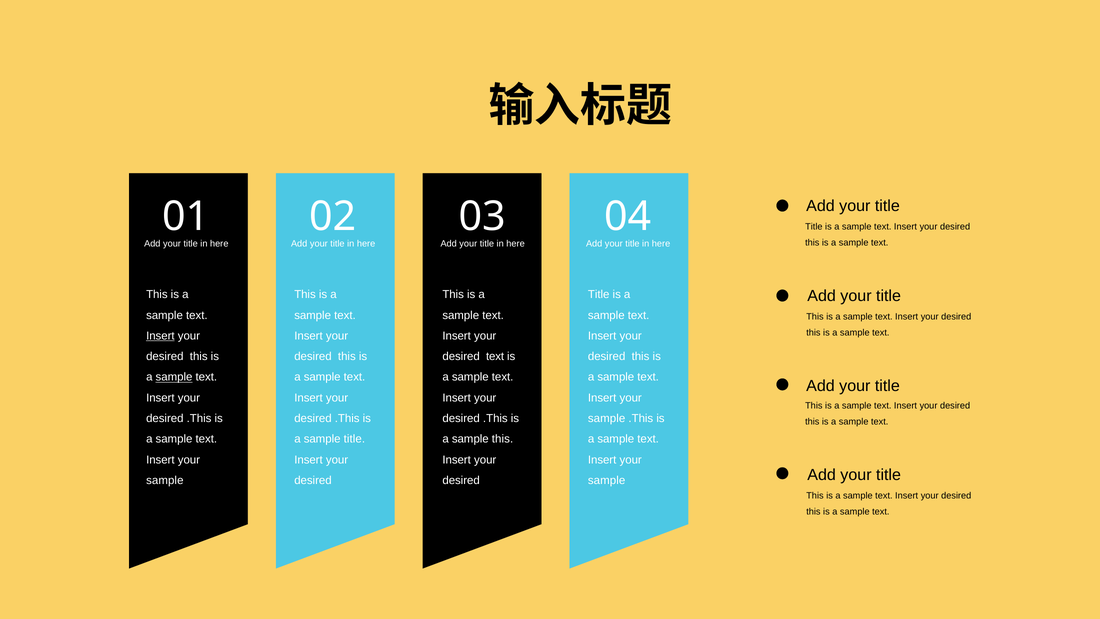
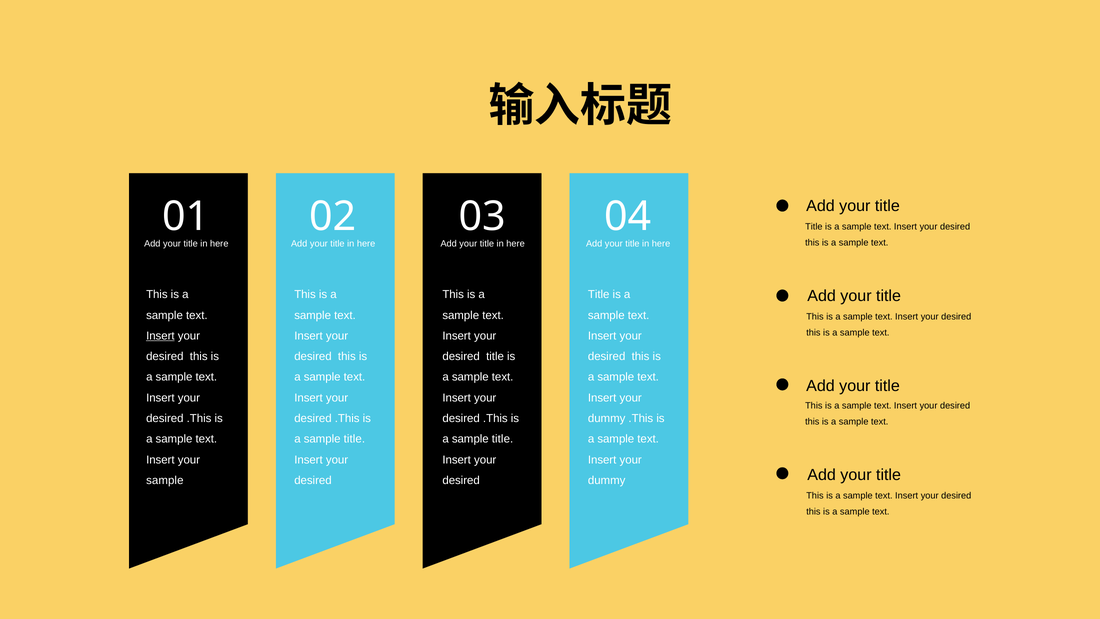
desired text: text -> title
sample at (174, 377) underline: present -> none
sample at (607, 418): sample -> dummy
this at (503, 439): this -> title
sample at (607, 480): sample -> dummy
